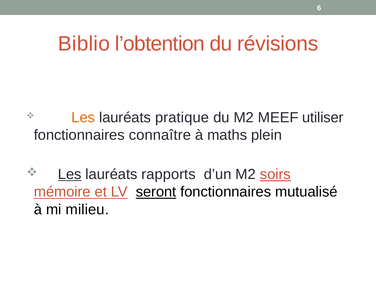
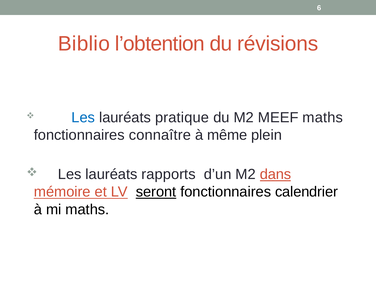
Les at (83, 118) colour: orange -> blue
MEEF utiliser: utiliser -> maths
maths: maths -> même
Les at (70, 174) underline: present -> none
soirs: soirs -> dans
mutualisé: mutualisé -> calendrier
mi milieu: milieu -> maths
